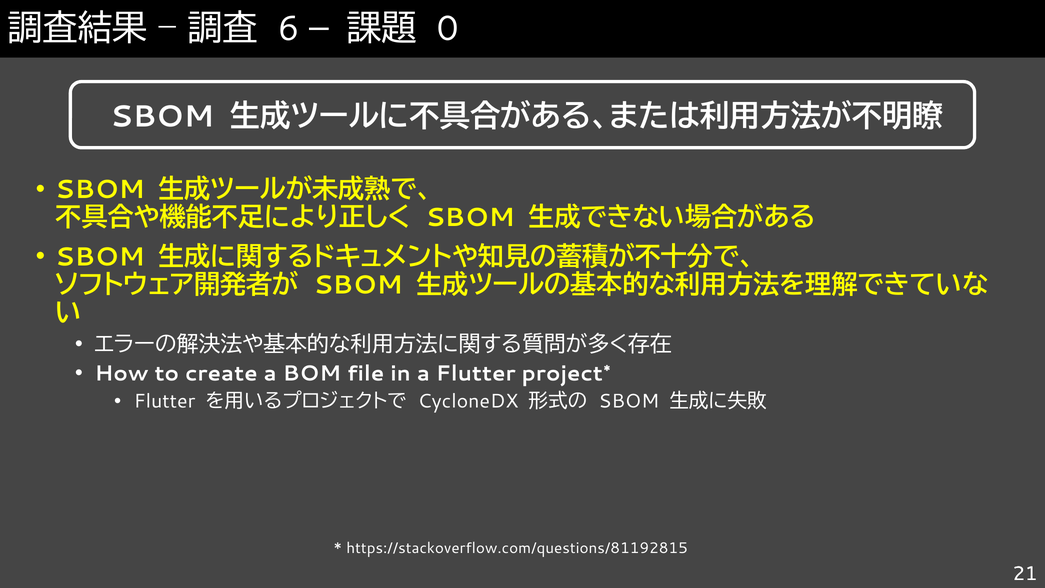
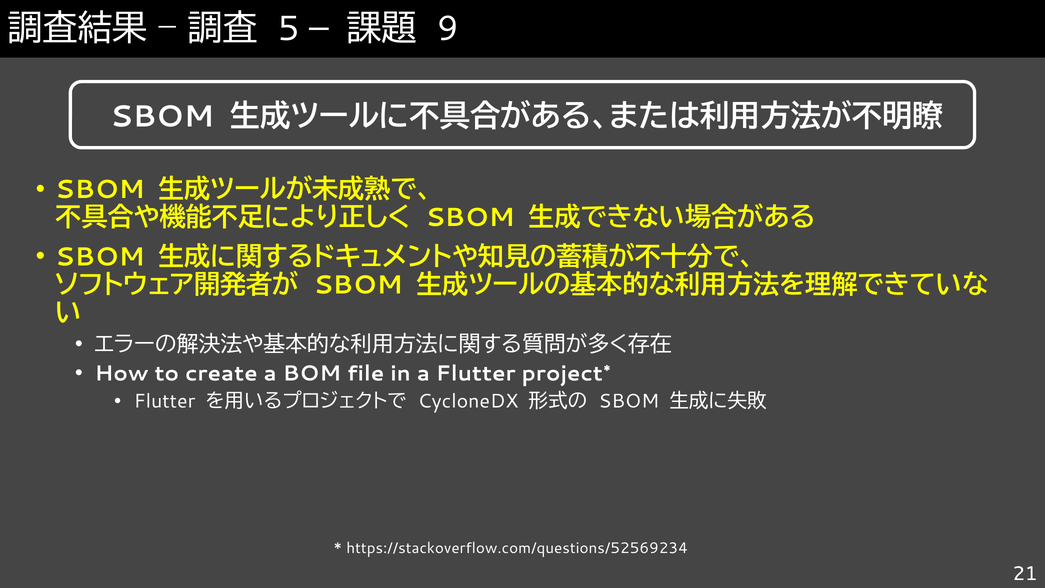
6: 6 -> 5
0: 0 -> 9
https://stackoverflow.com/questions/81192815: https://stackoverflow.com/questions/81192815 -> https://stackoverflow.com/questions/52569234
